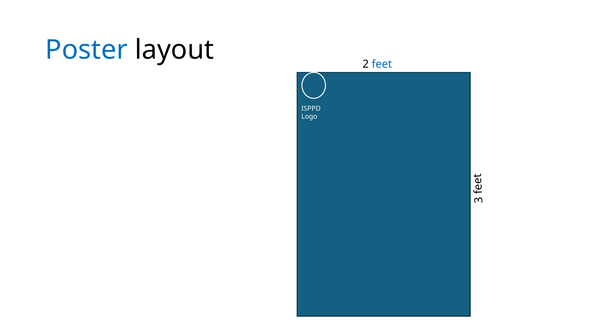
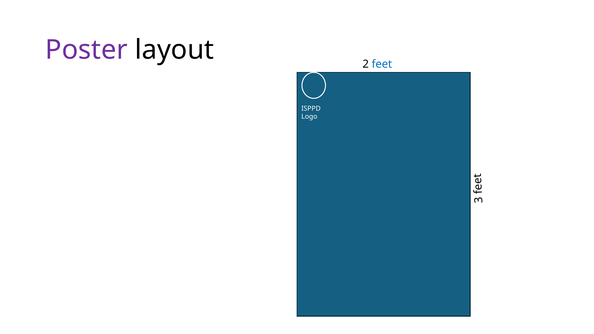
Poster colour: blue -> purple
